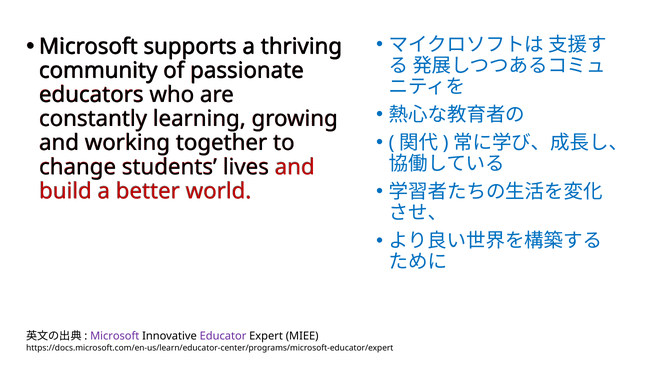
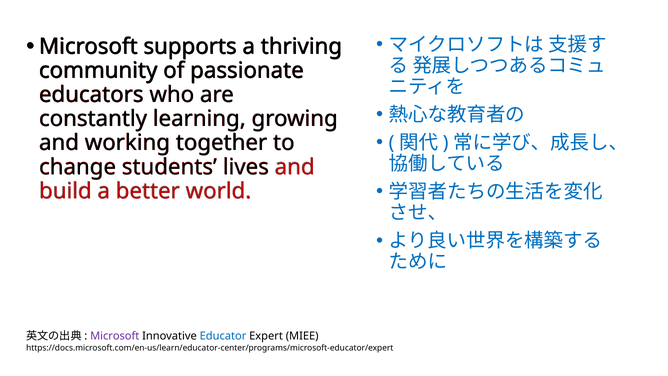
Educator colour: purple -> blue
